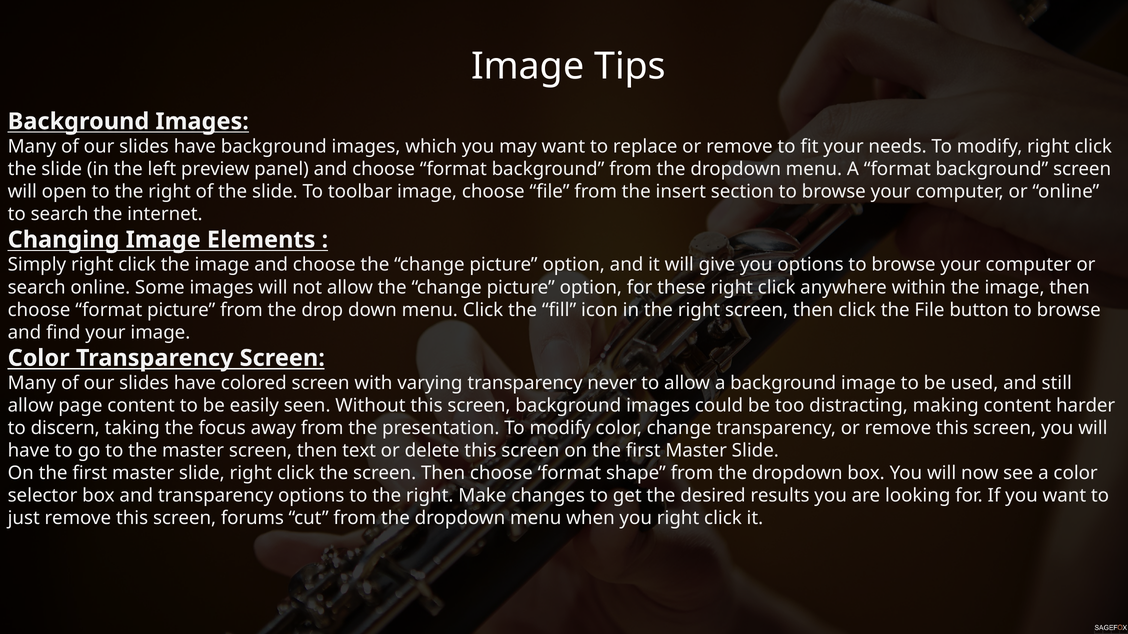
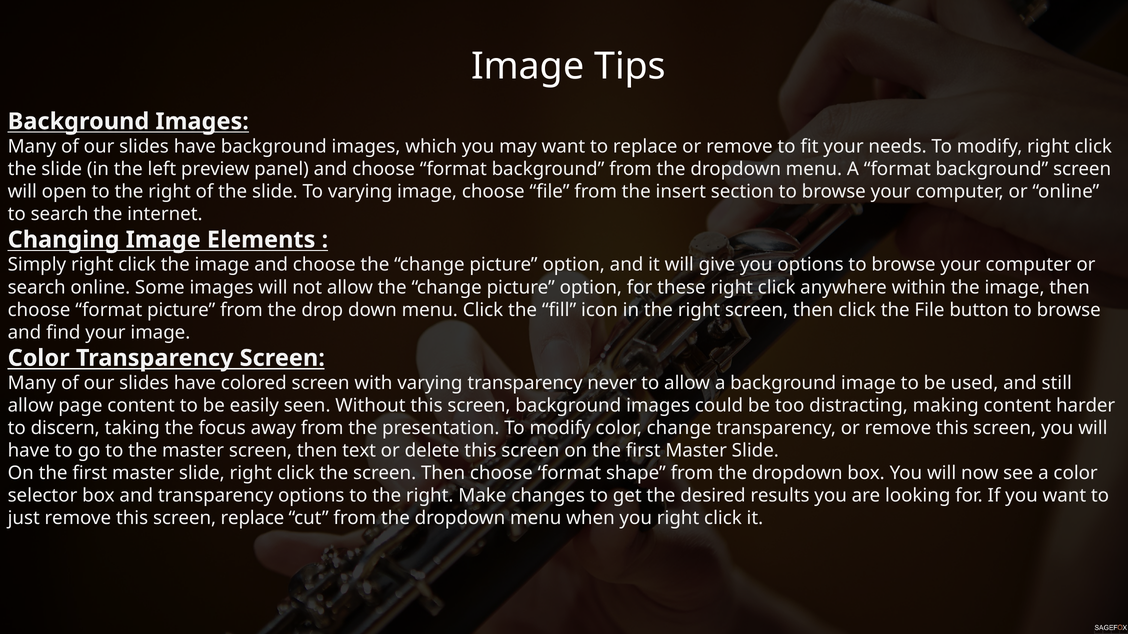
To toolbar: toolbar -> varying
screen forums: forums -> replace
